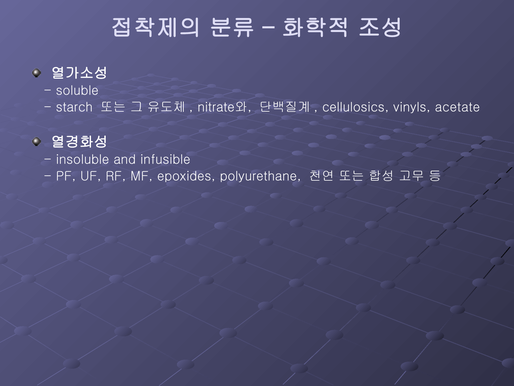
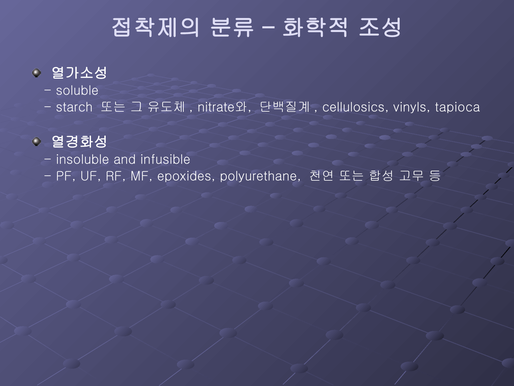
acetate: acetate -> tapioca
